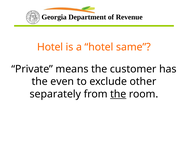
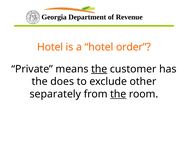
same: same -> order
the at (99, 69) underline: none -> present
even: even -> does
